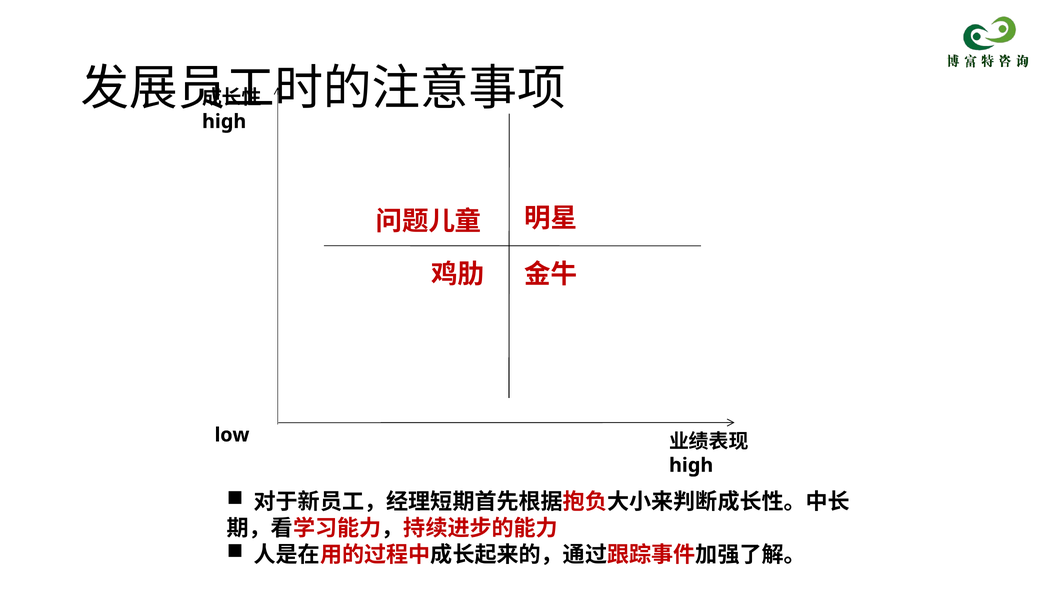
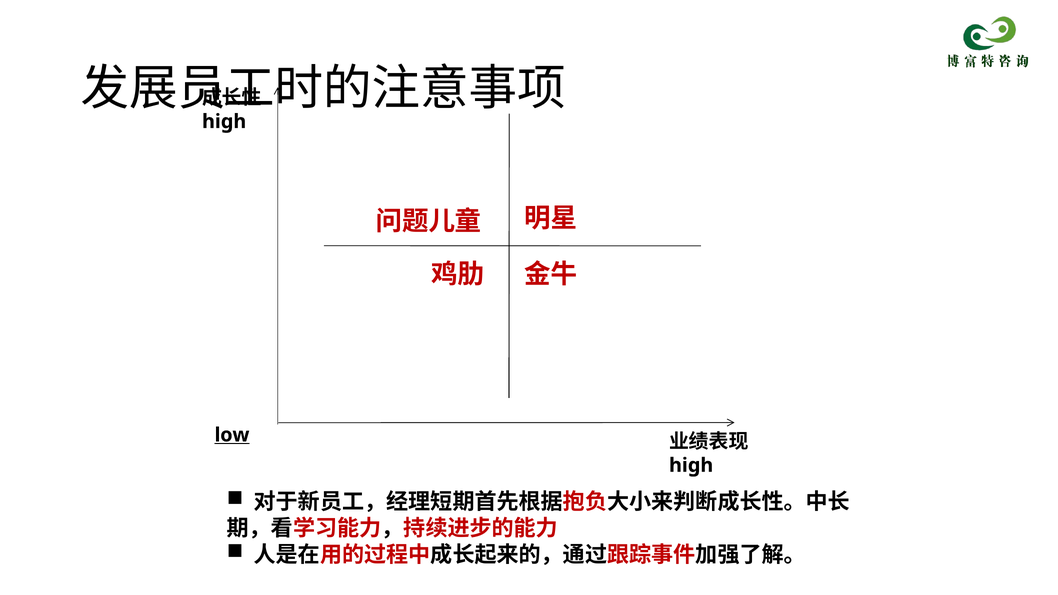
low underline: none -> present
